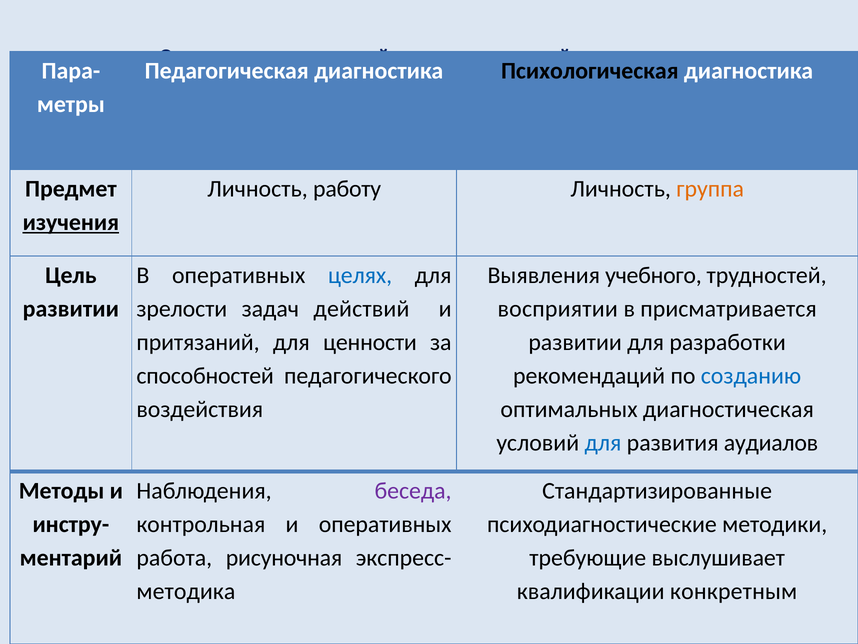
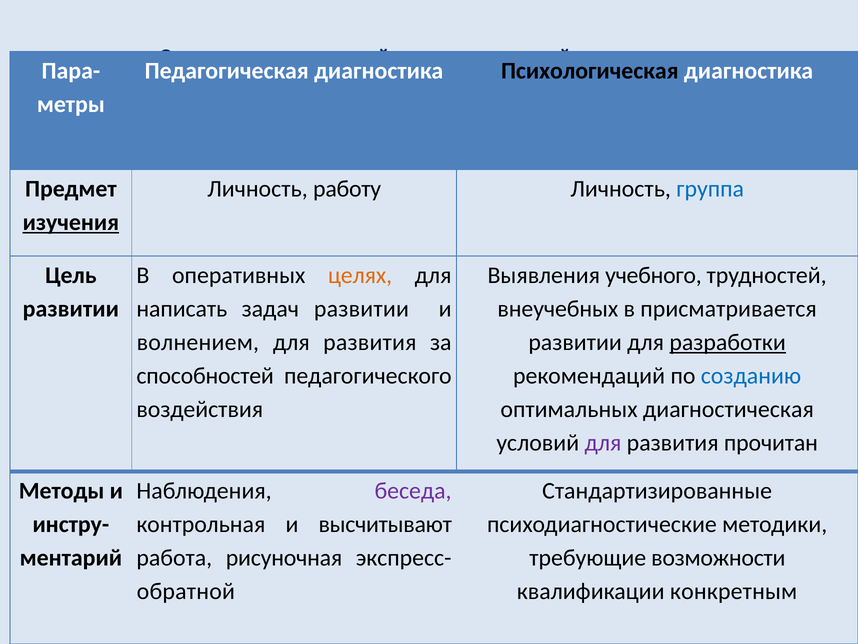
группа colour: orange -> blue
целях colour: blue -> orange
зрелости: зрелости -> написать
задач действий: действий -> развитии
восприятии: восприятии -> внеучебных
притязаний: притязаний -> волнением
ценности at (370, 342): ценности -> развития
разработки underline: none -> present
для at (603, 443) colour: blue -> purple
аудиалов: аудиалов -> прочитан
и оперативных: оперативных -> высчитывают
выслушивает: выслушивает -> возможности
методика: методика -> обратной
